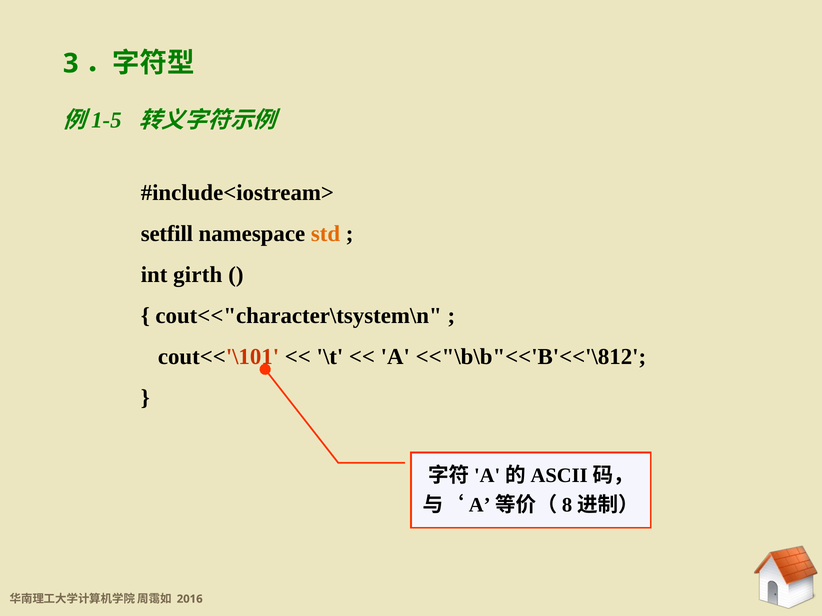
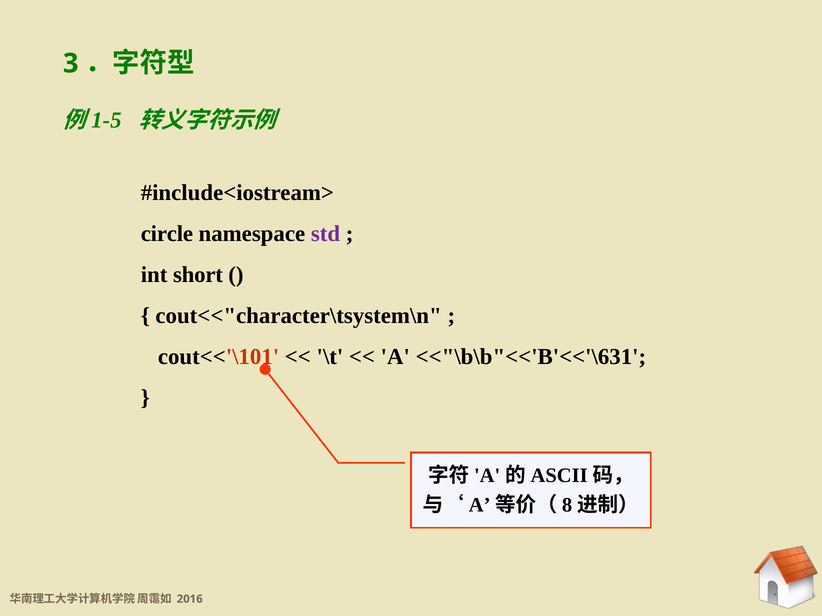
setfill: setfill -> circle
std colour: orange -> purple
girth: girth -> short
<<"\b\b"<<'B'<<'\812: <<"\b\b"<<'B'<<'\812 -> <<"\b\b"<<'B'<<'\631
